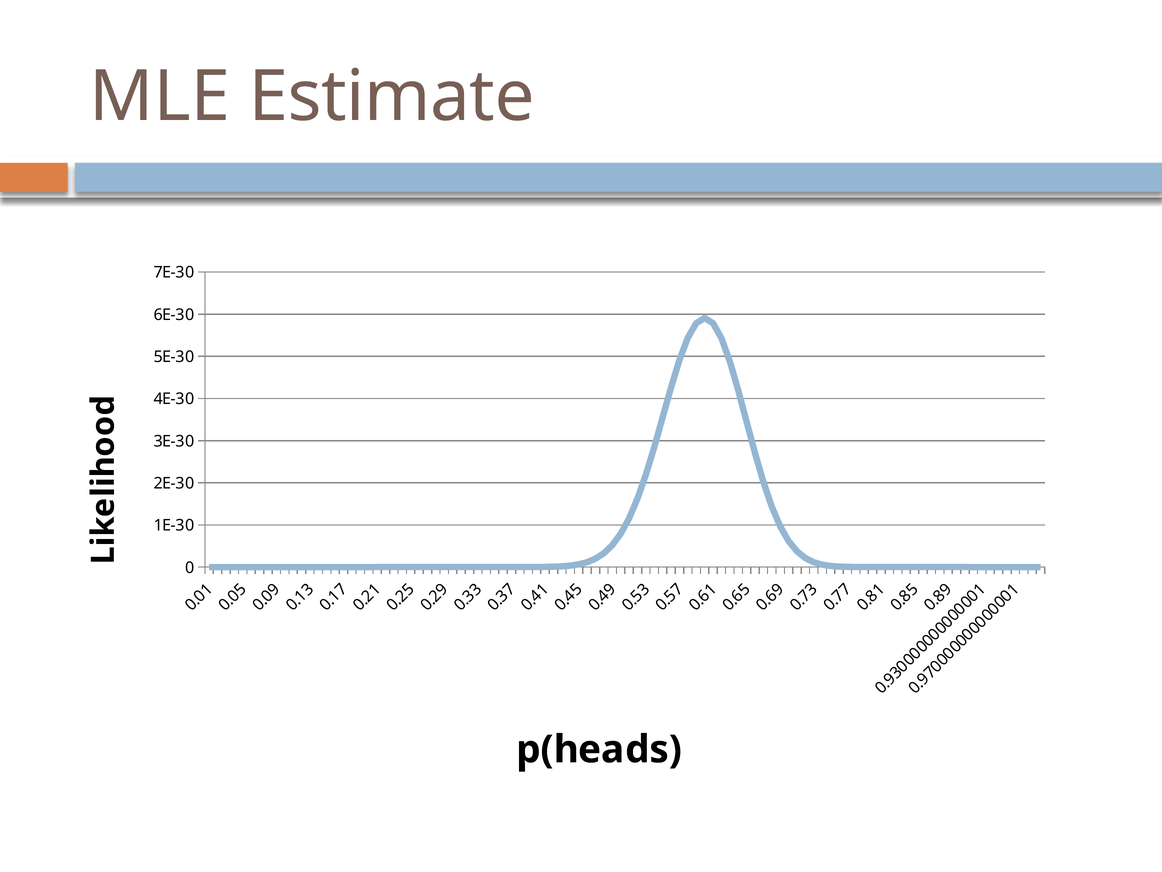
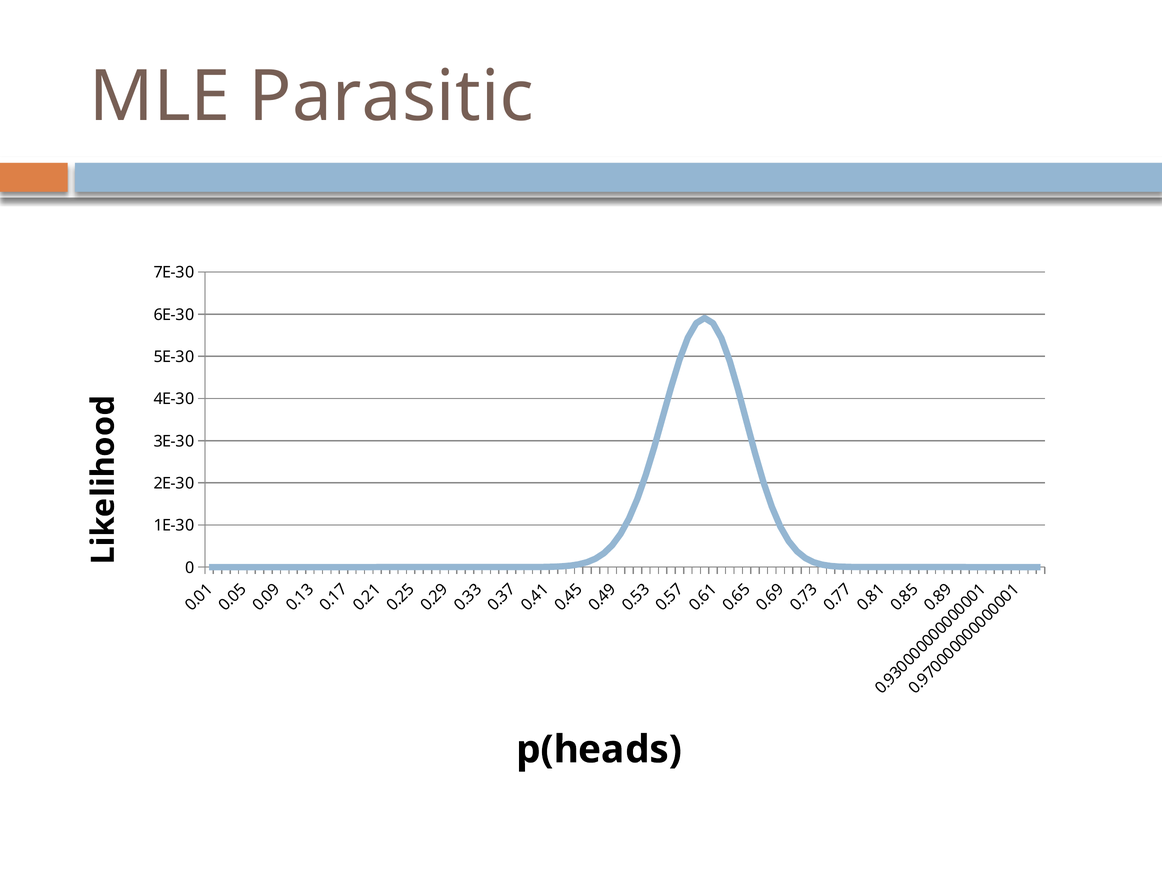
Estimate: Estimate -> Parasitic
